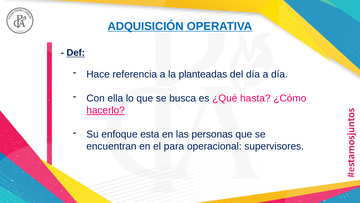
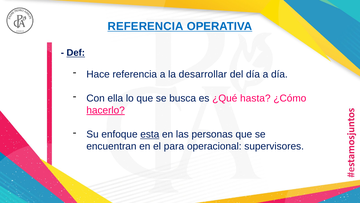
ADQUISICIÓN at (146, 26): ADQUISICIÓN -> REFERENCIA
planteadas: planteadas -> desarrollar
esta underline: none -> present
